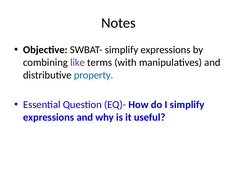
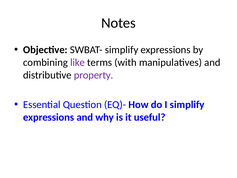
property colour: blue -> purple
